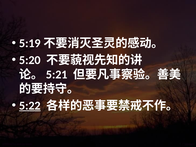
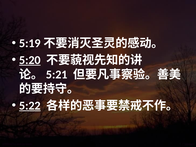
5:20 underline: none -> present
